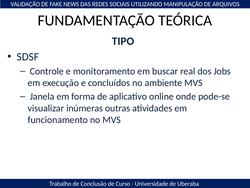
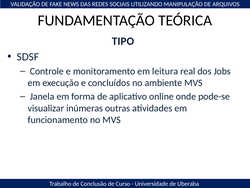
buscar: buscar -> leitura
